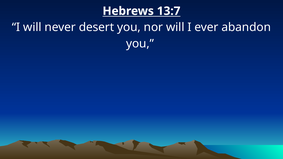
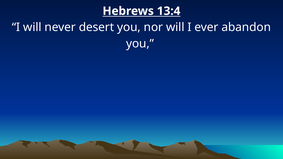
13:7: 13:7 -> 13:4
